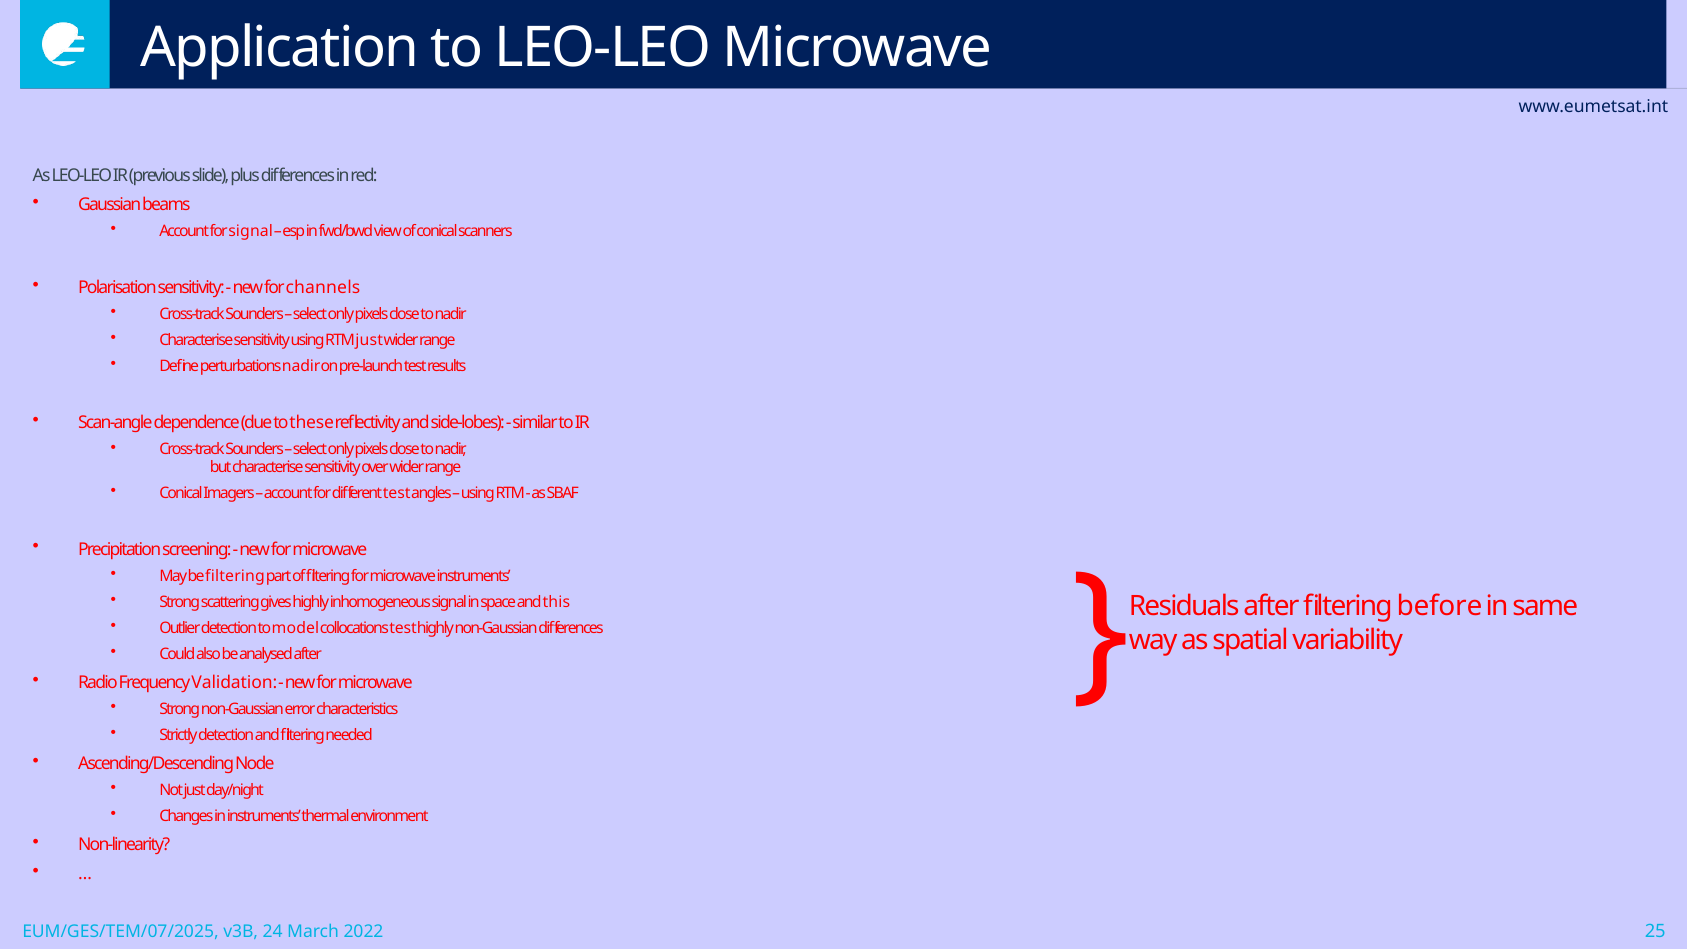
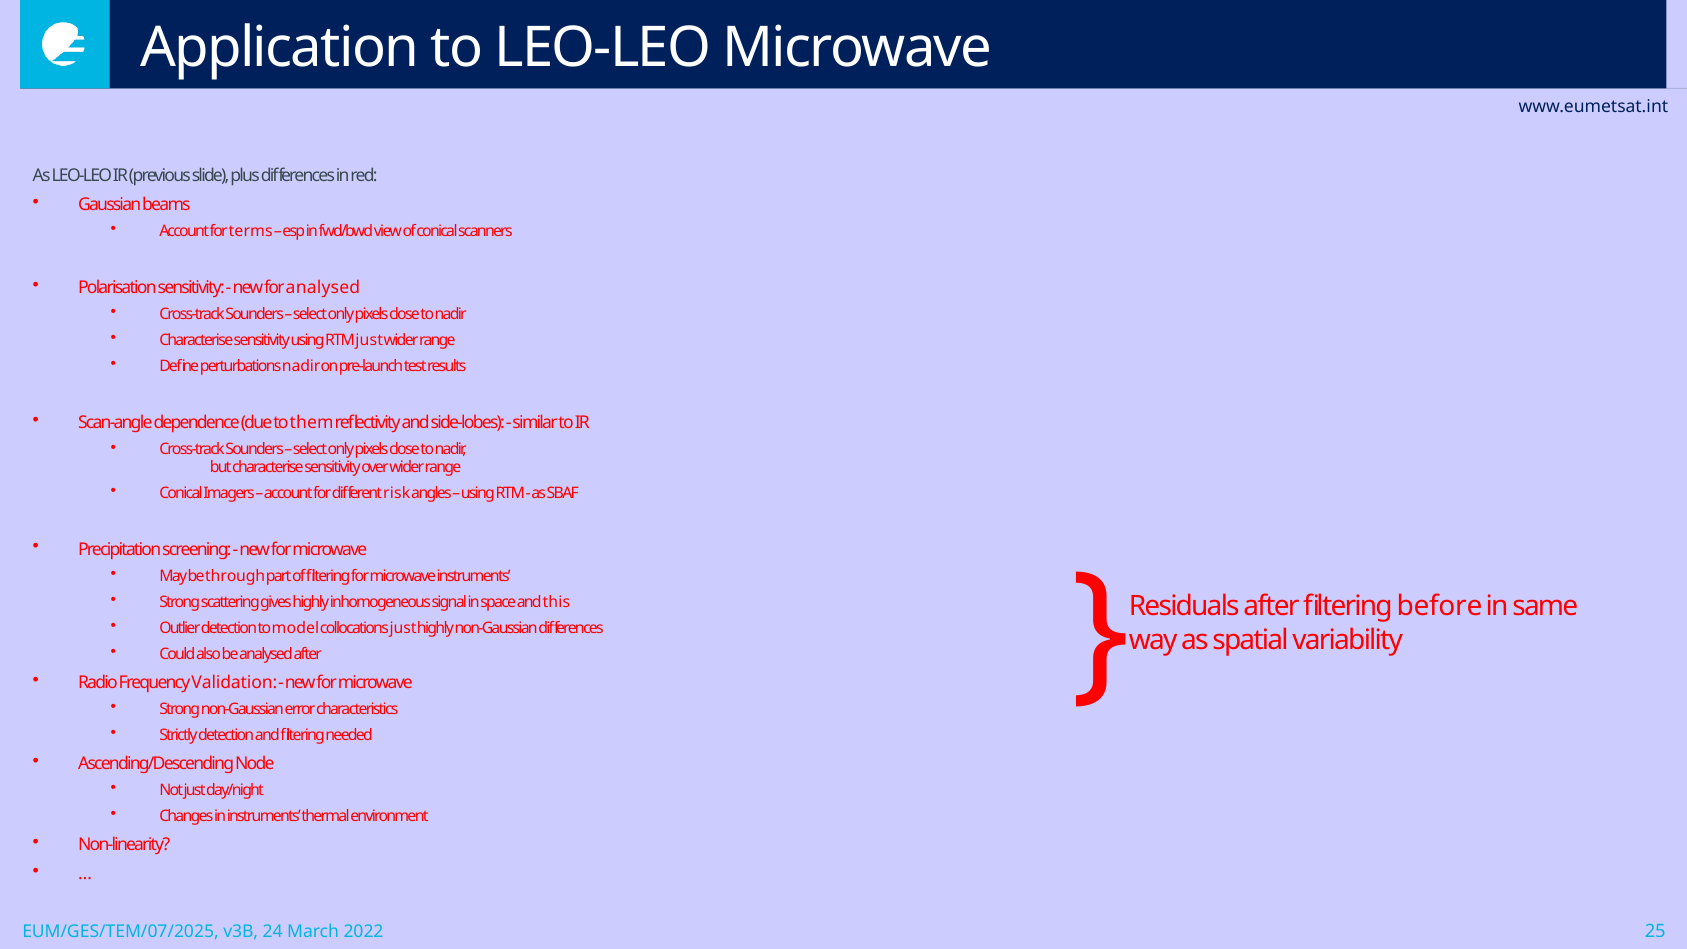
for signal: signal -> terms
for channels: channels -> analysed
these: these -> them
different test: test -> risk
be filtering: filtering -> through
collocations test: test -> just
